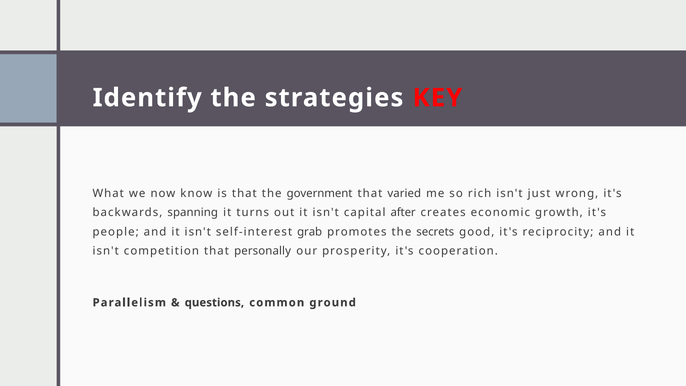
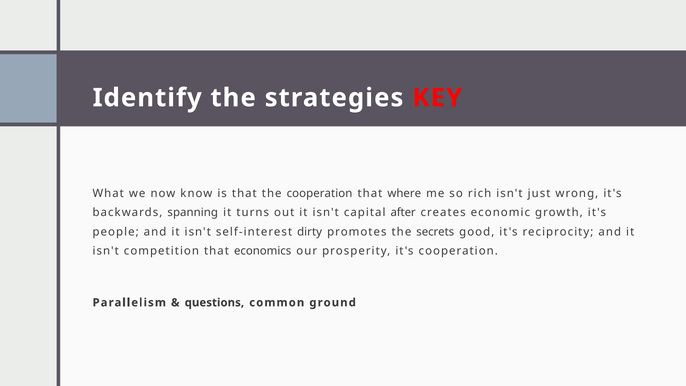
the government: government -> cooperation
varied: varied -> where
grab: grab -> dirty
personally: personally -> economics
